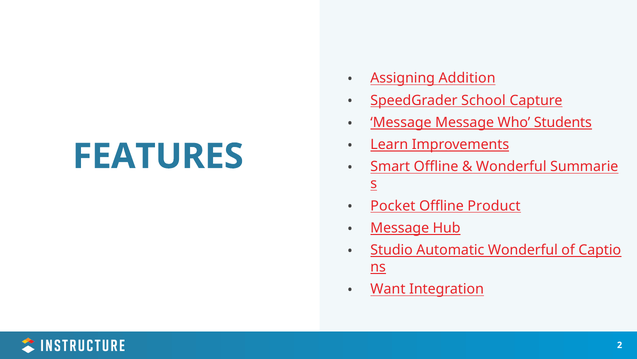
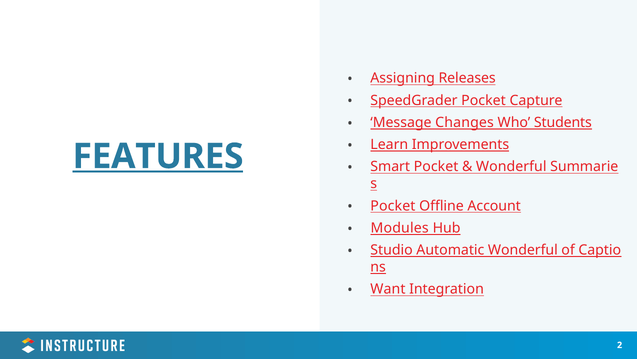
Addition: Addition -> Releases
SpeedGrader School: School -> Pocket
Message Message: Message -> Changes
FEATURES underline: none -> present
Smart Offline: Offline -> Pocket
Product: Product -> Account
Message at (400, 228): Message -> Modules
